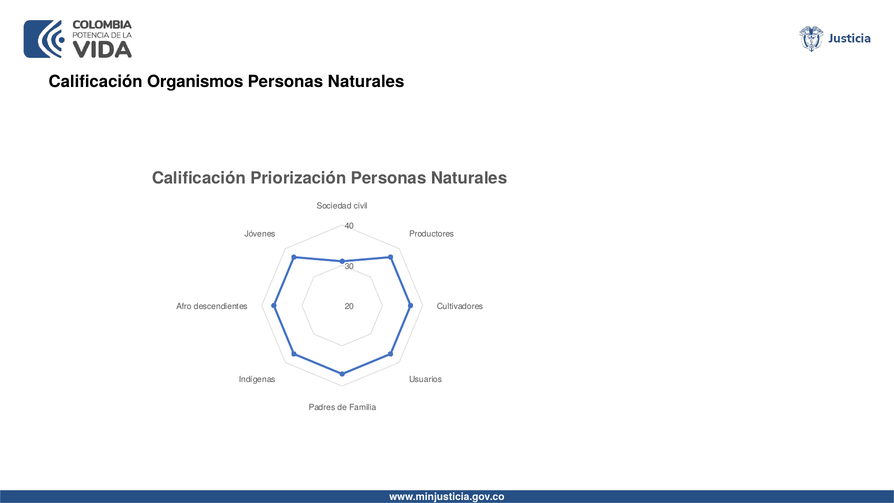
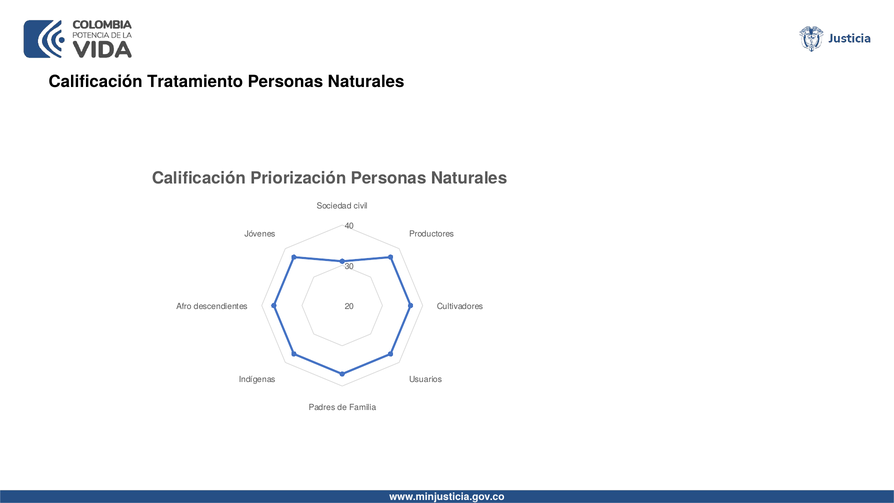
Organismos: Organismos -> Tratamiento
